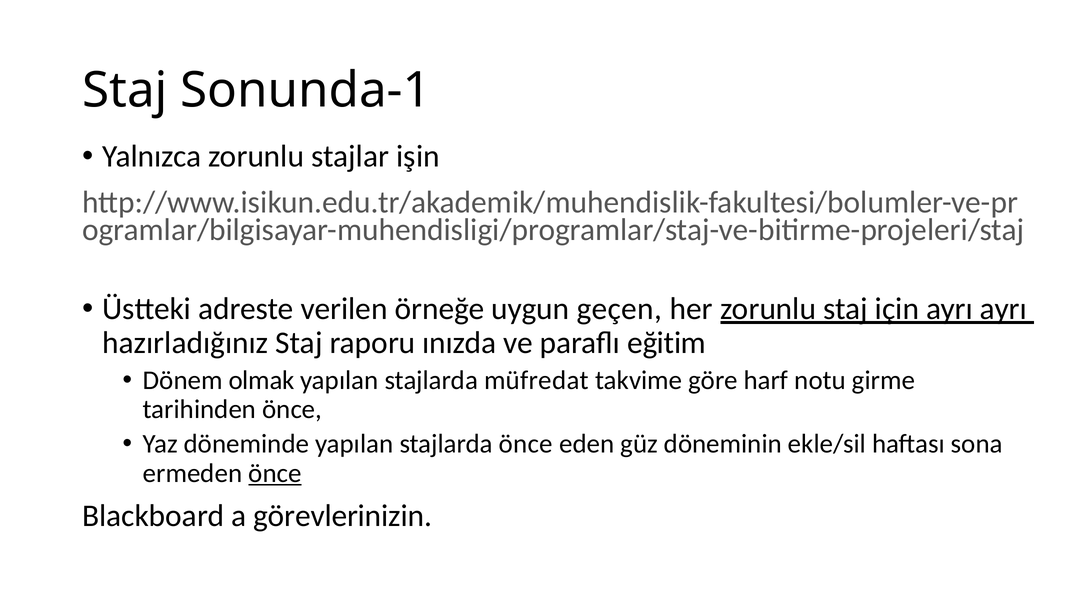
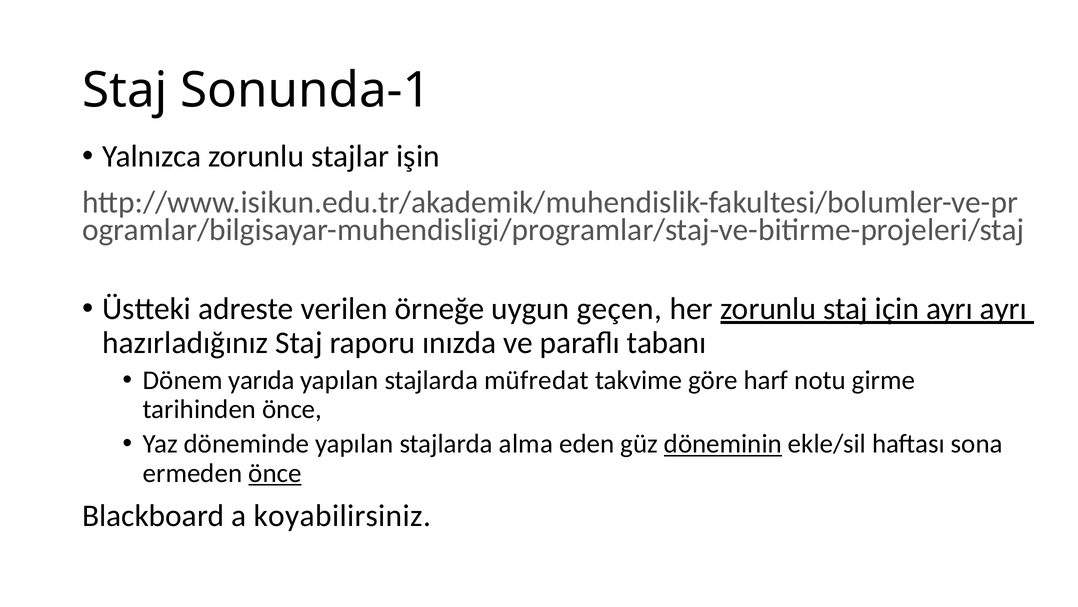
eğitim: eğitim -> tabanı
olmak: olmak -> yarıda
stajlarda önce: önce -> alma
döneminin underline: none -> present
görevlerinizin: görevlerinizin -> koyabilirsiniz
